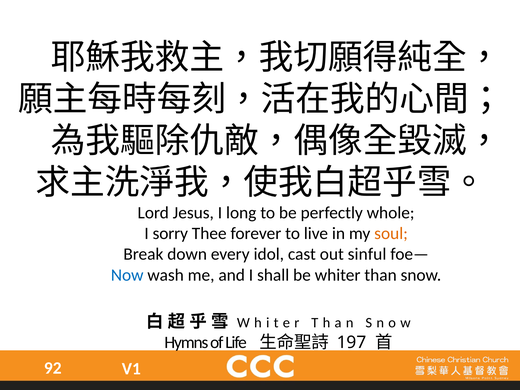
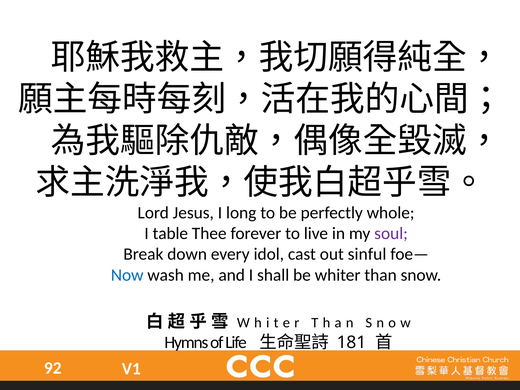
sorry: sorry -> table
soul colour: orange -> purple
197: 197 -> 181
